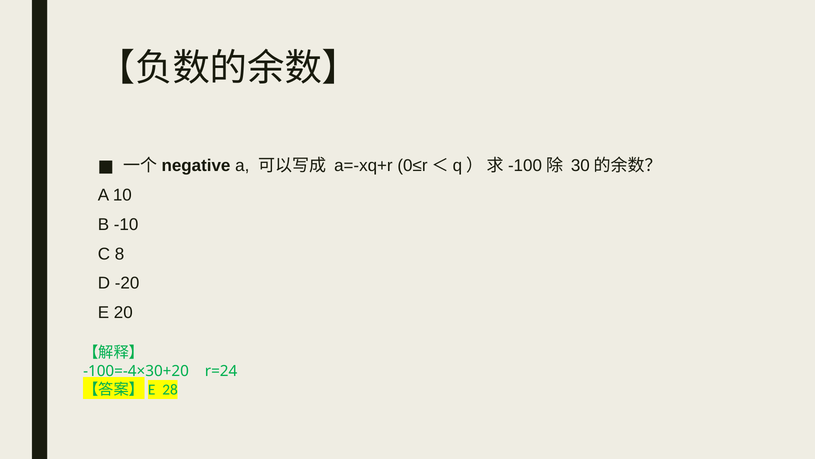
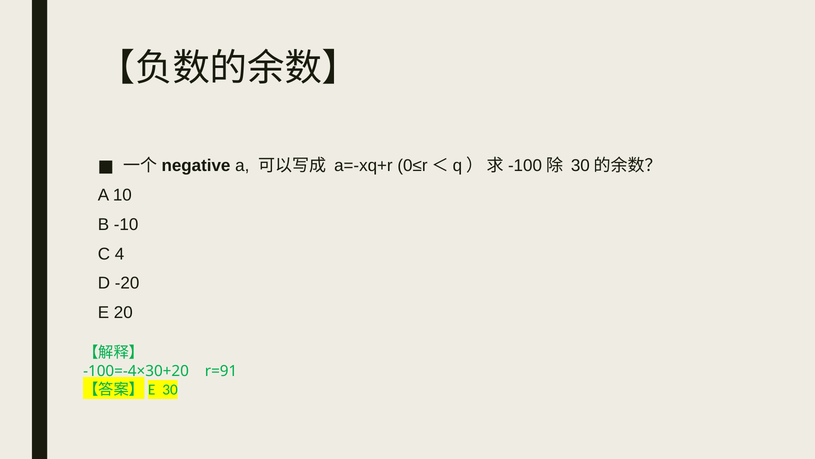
8: 8 -> 4
r=24: r=24 -> r=91
28: 28 -> 30
